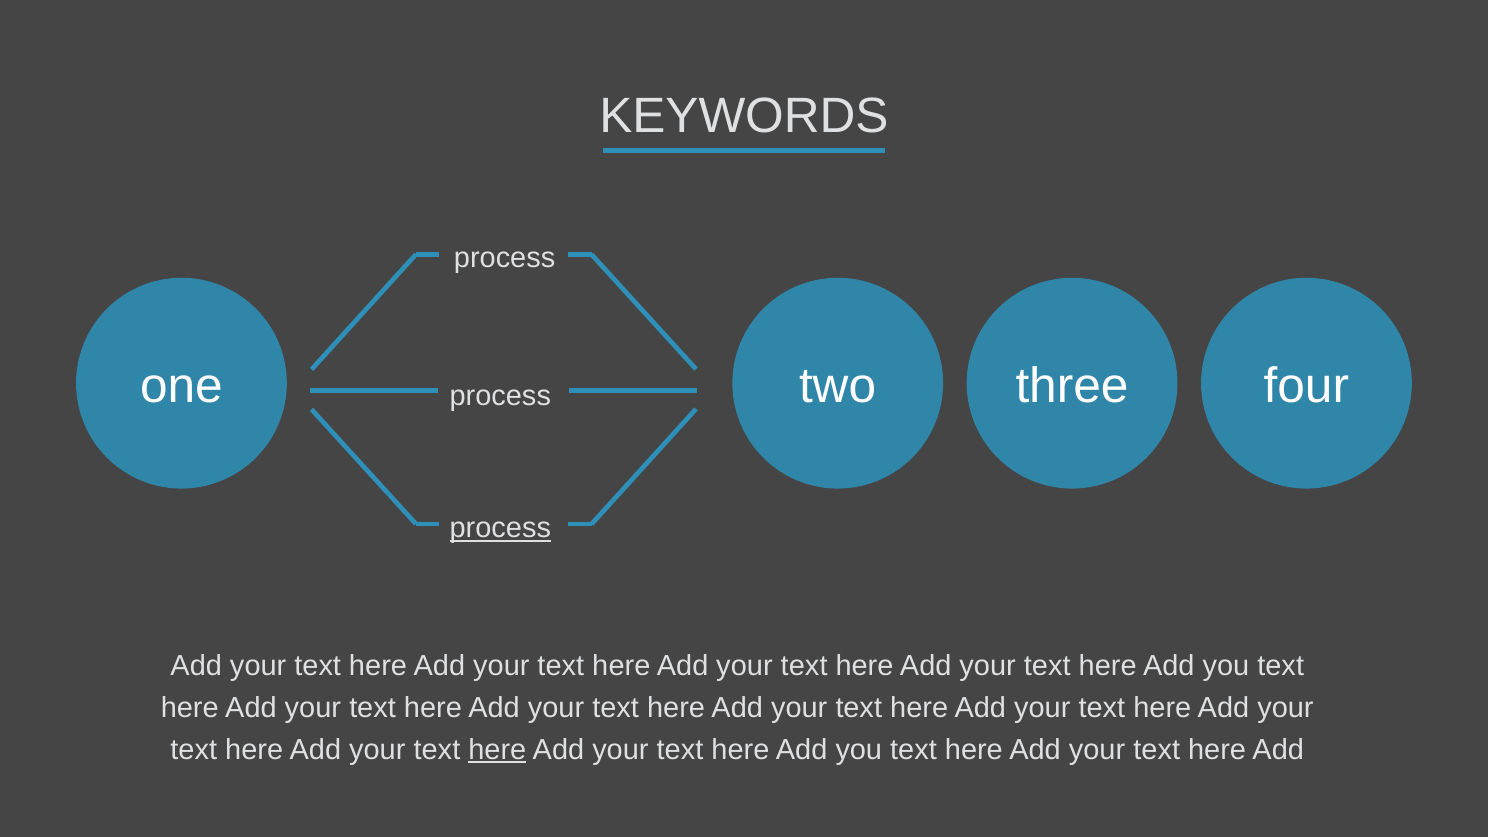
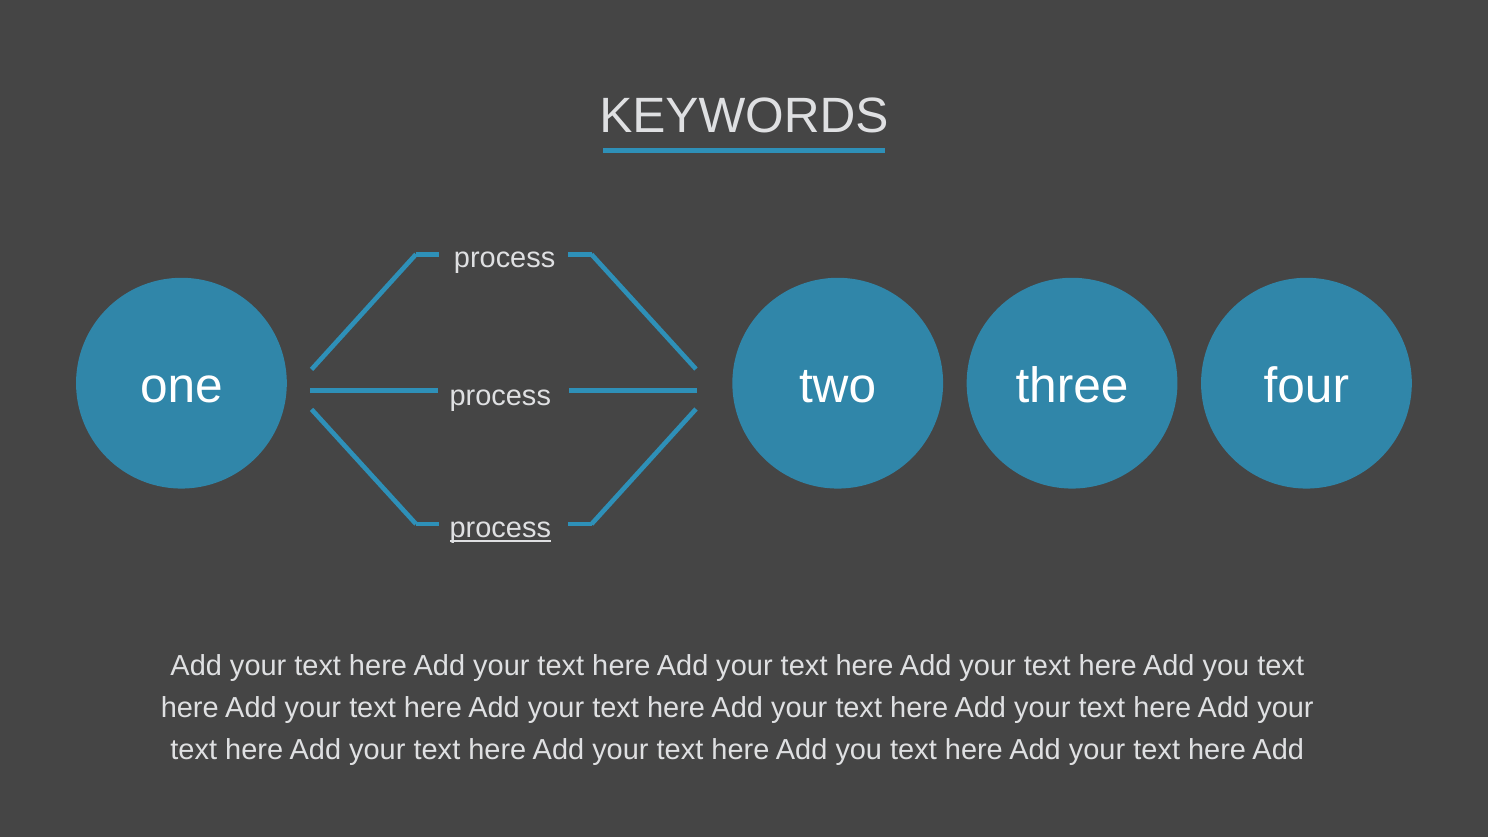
here at (497, 750) underline: present -> none
